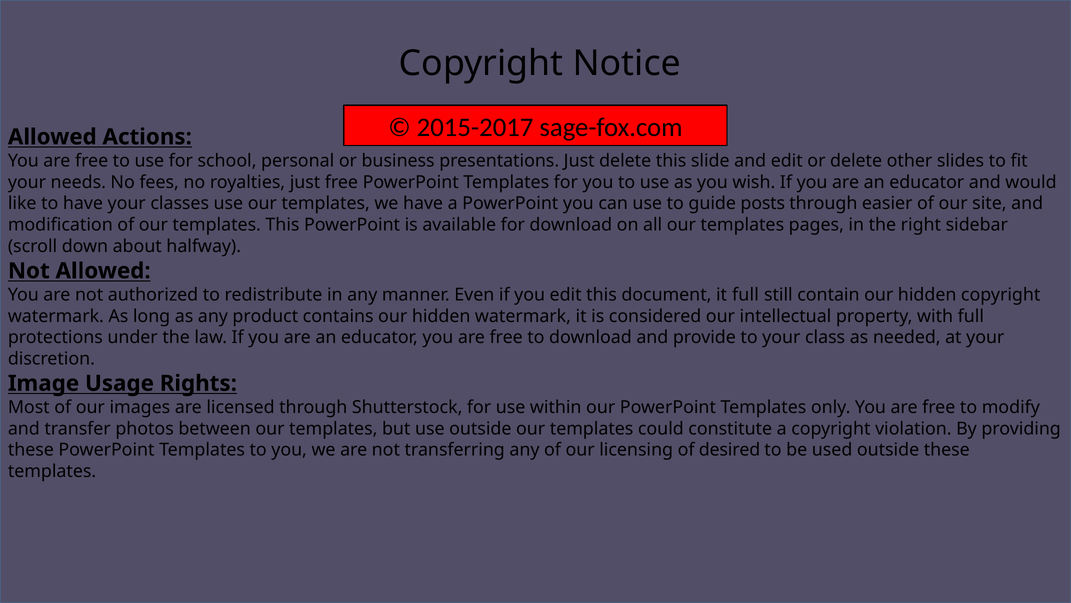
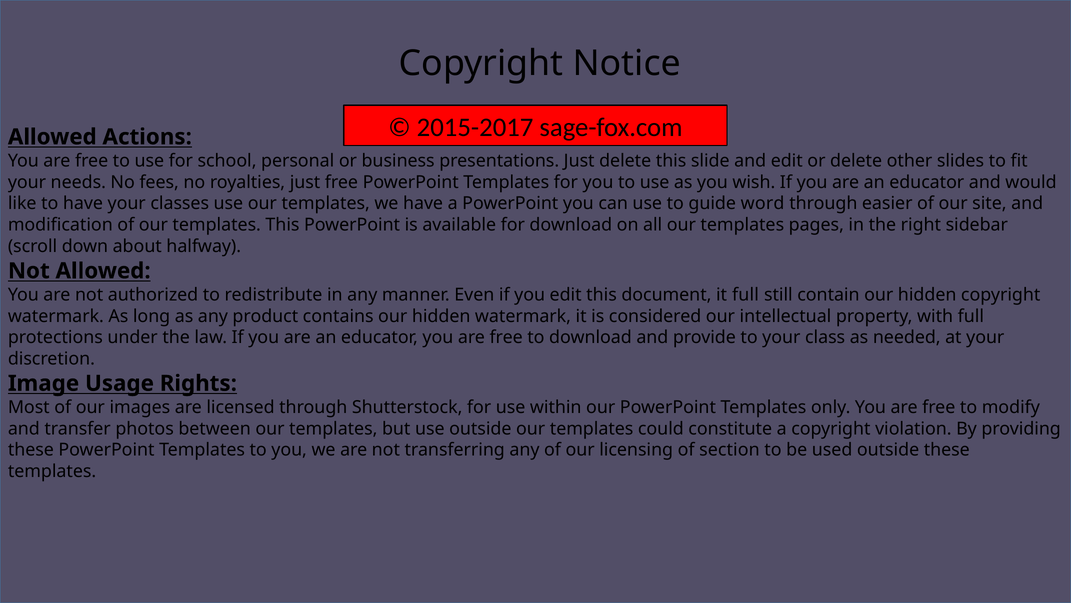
posts: posts -> word
desired: desired -> section
